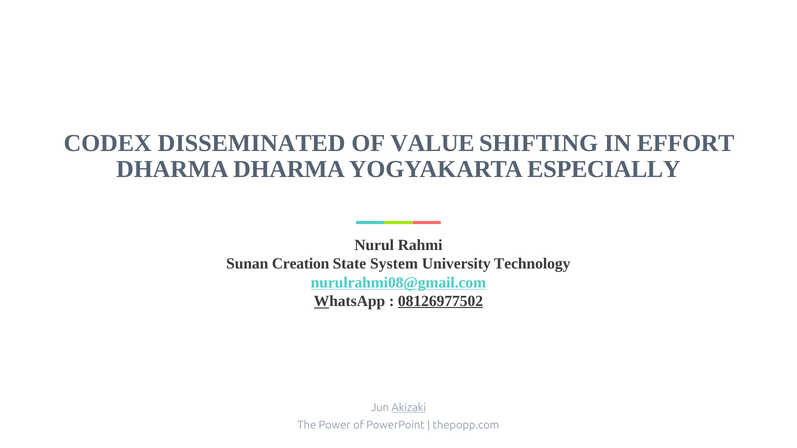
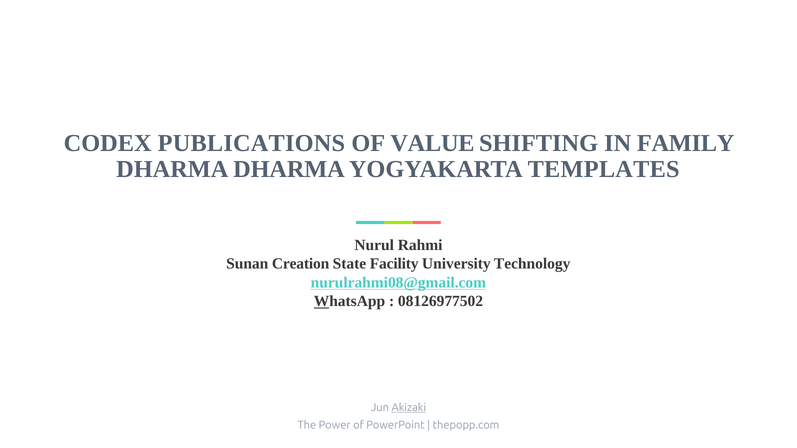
DISSEMINATED: DISSEMINATED -> PUBLICATIONS
EFFORT: EFFORT -> FAMILY
ESPECIALLY: ESPECIALLY -> TEMPLATES
System: System -> Facility
08126977502 underline: present -> none
